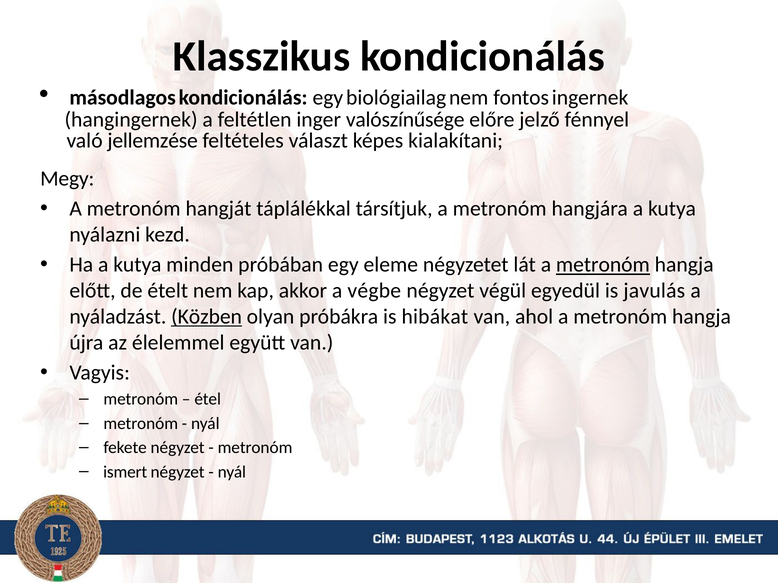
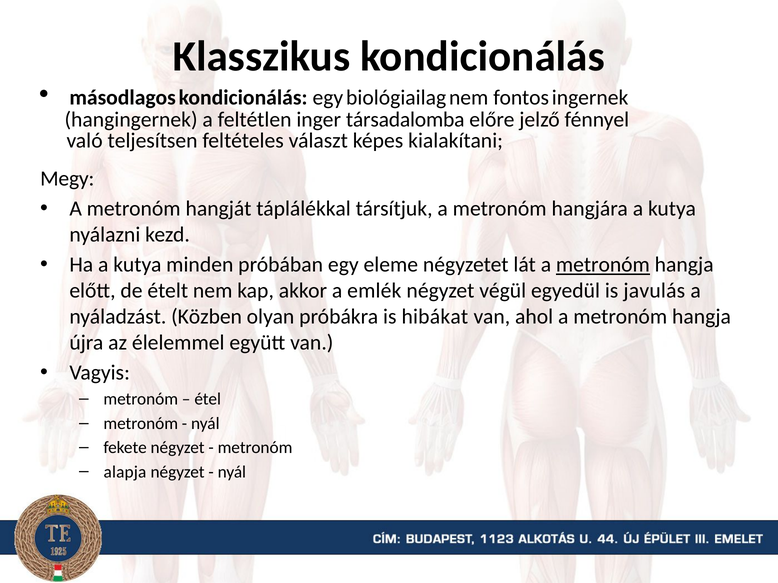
valószínűsége: valószínűsége -> társadalomba
jellemzése: jellemzése -> teljesítsen
végbe: végbe -> emlék
Közben underline: present -> none
ismert: ismert -> alapja
